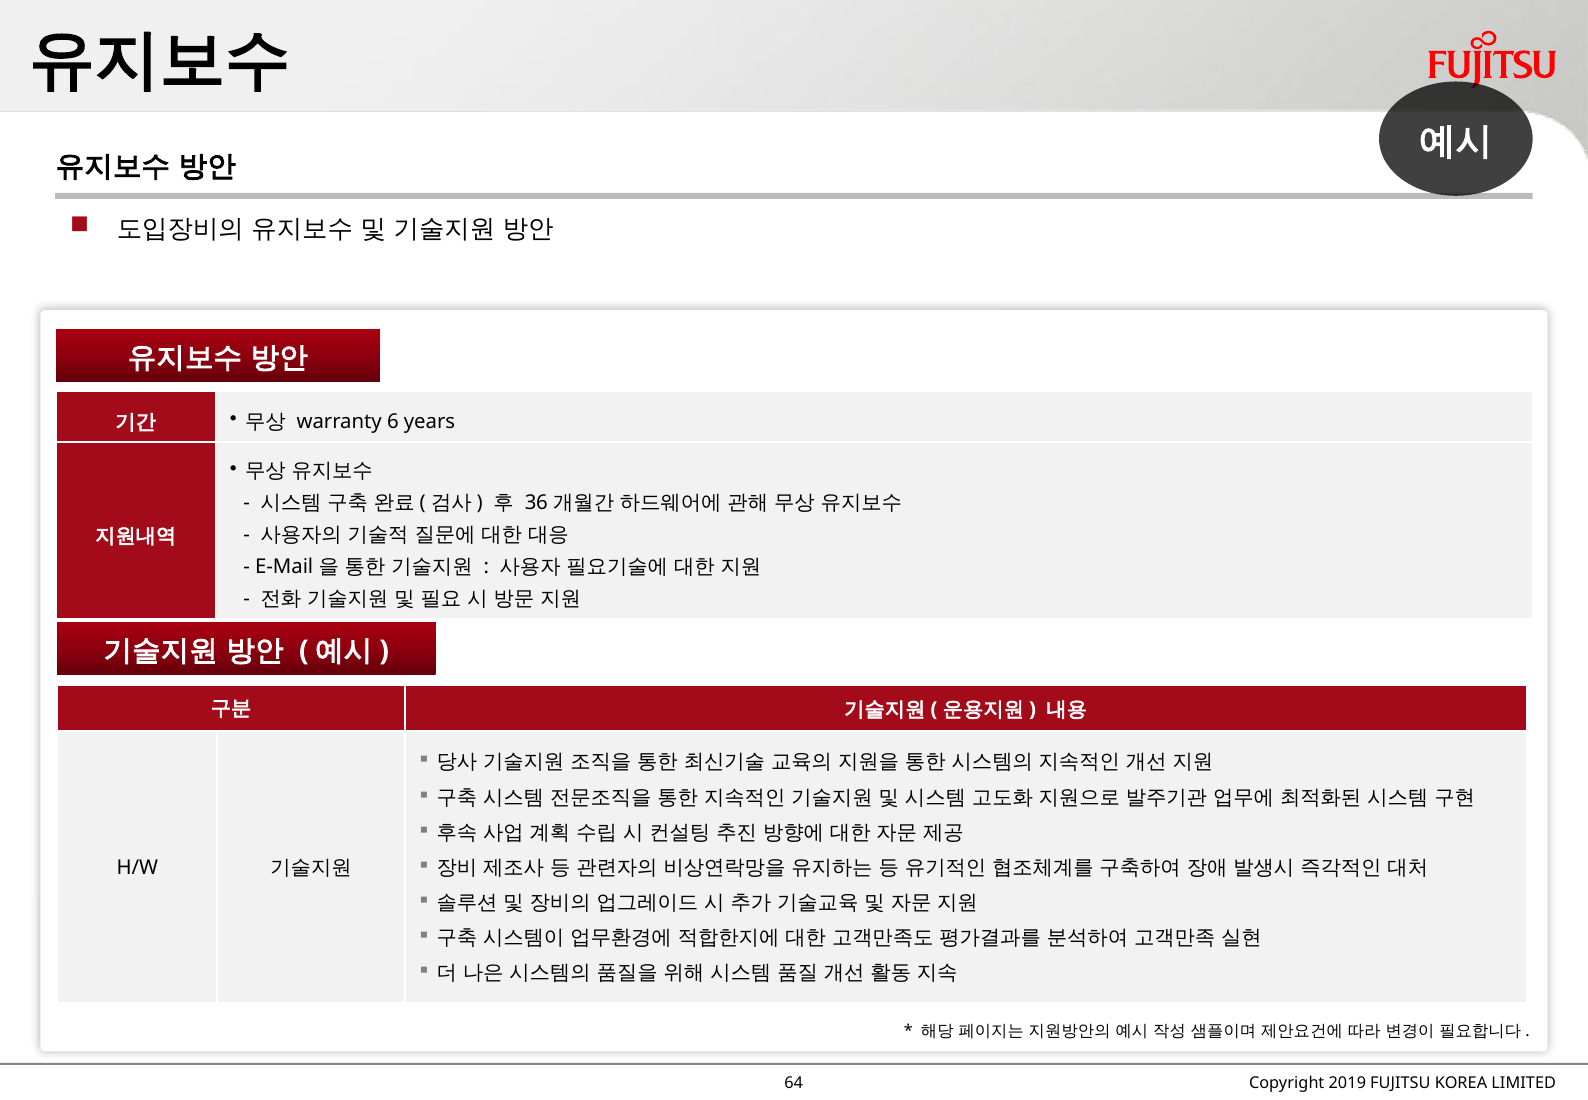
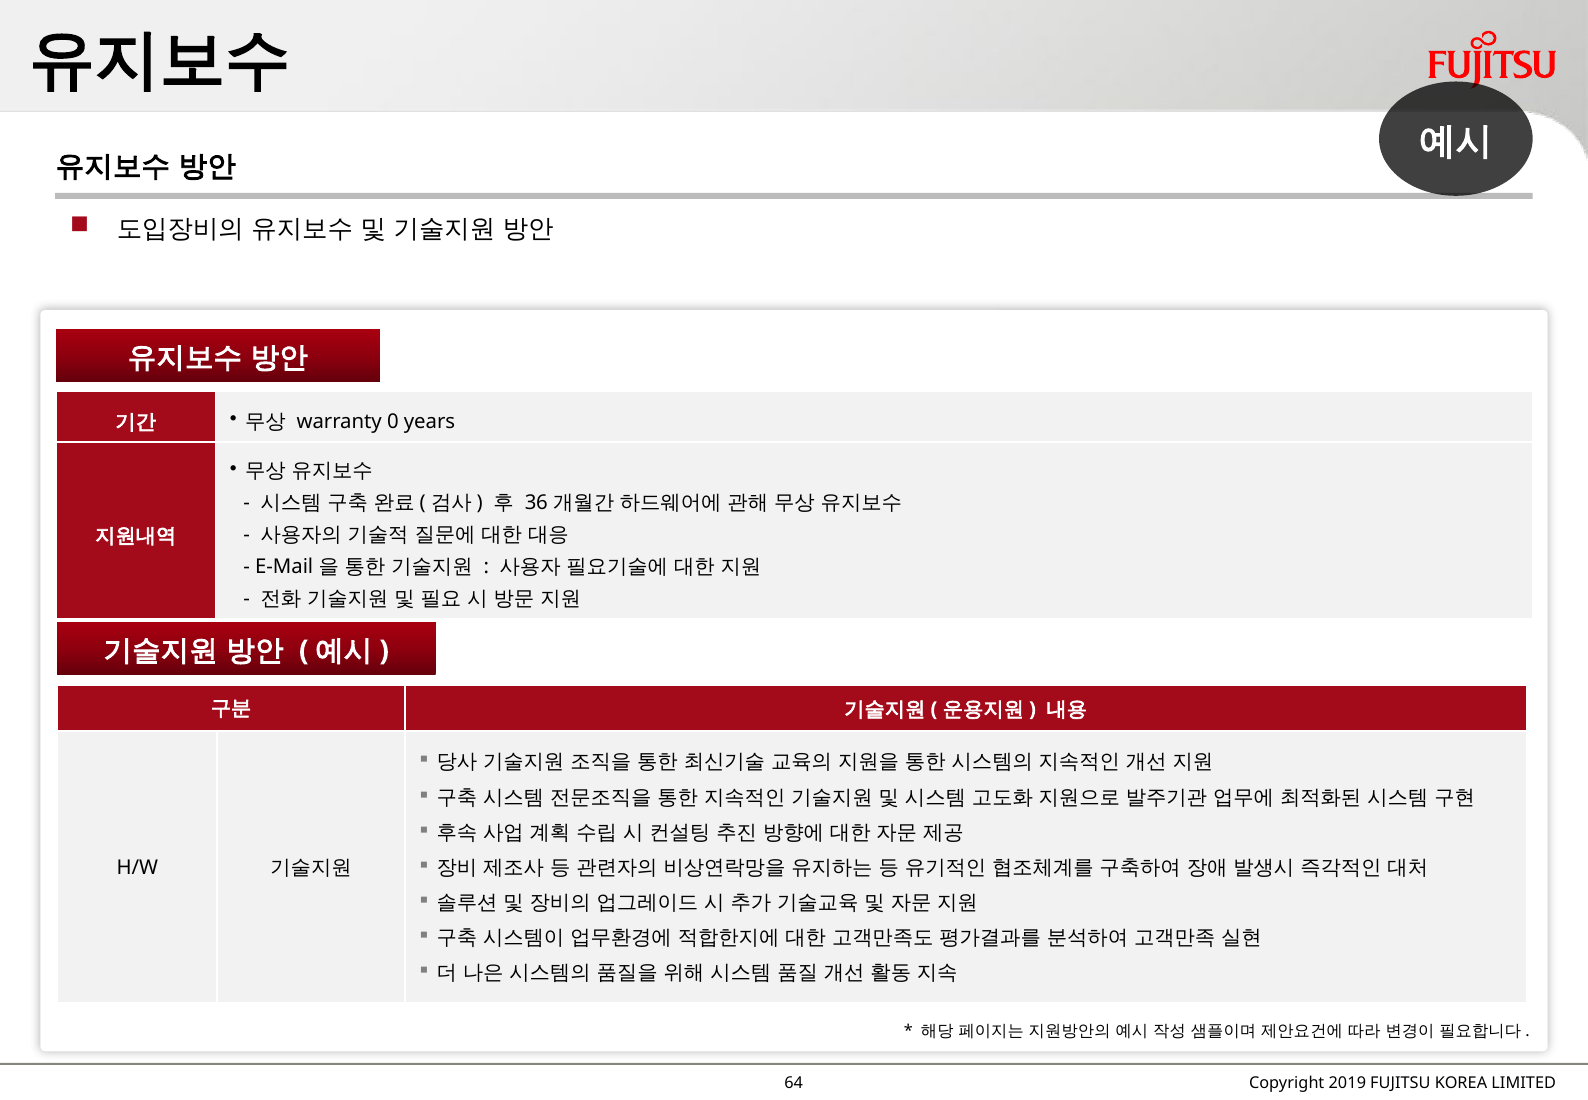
6: 6 -> 0
